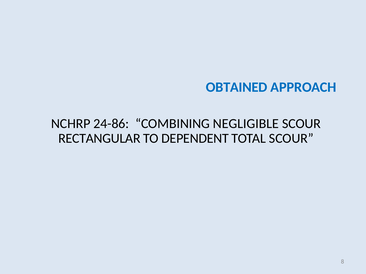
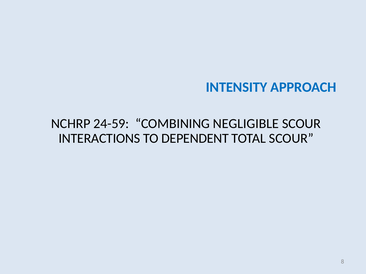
OBTAINED: OBTAINED -> INTENSITY
24-86: 24-86 -> 24-59
RECTANGULAR: RECTANGULAR -> INTERACTIONS
